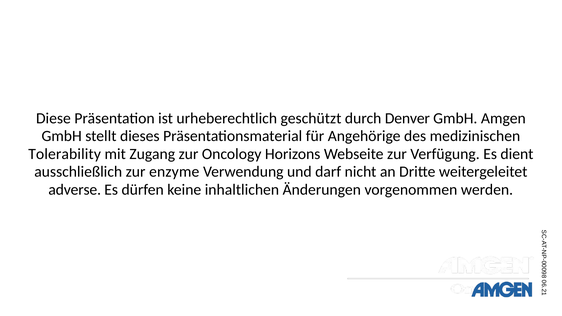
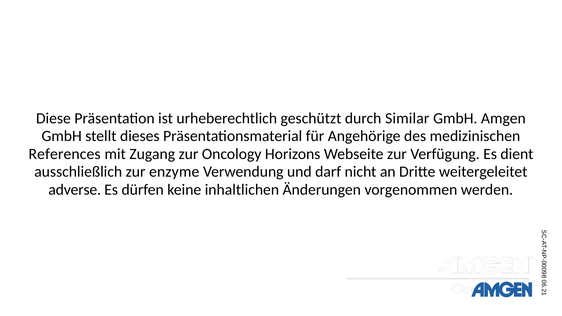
Denver: Denver -> Similar
Tolerability: Tolerability -> References
